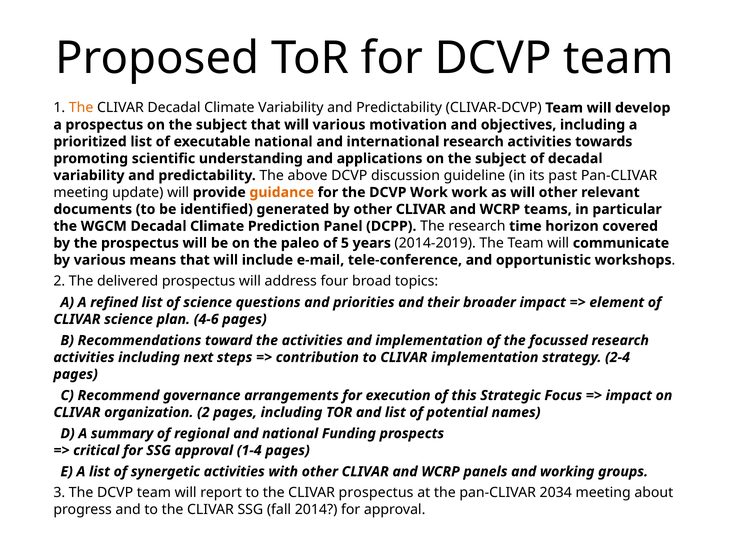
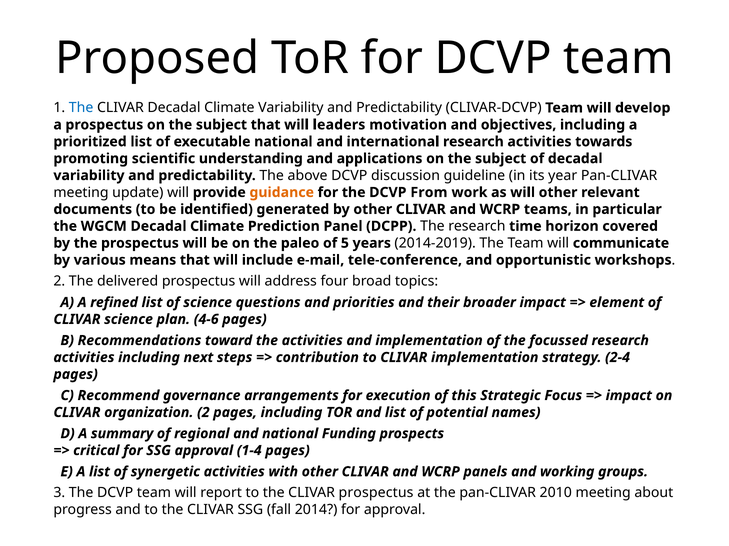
The at (81, 108) colour: orange -> blue
will various: various -> leaders
past: past -> year
DCVP Work: Work -> From
2034: 2034 -> 2010
